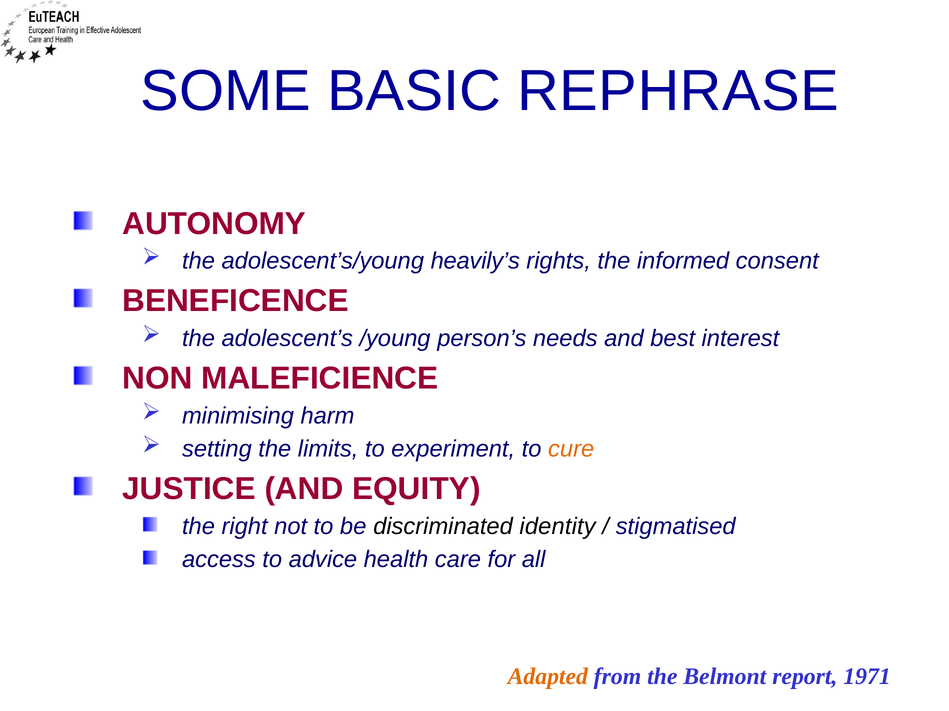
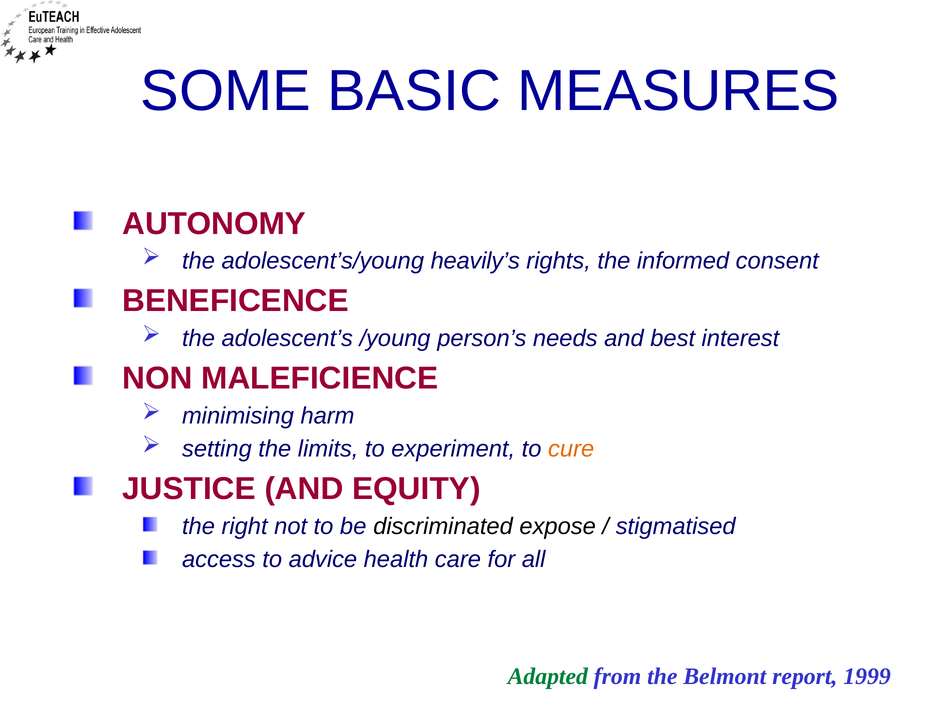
REPHRASE: REPHRASE -> MEASURES
identity: identity -> expose
Adapted colour: orange -> green
1971: 1971 -> 1999
